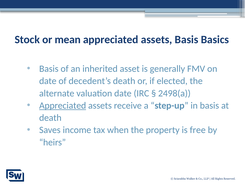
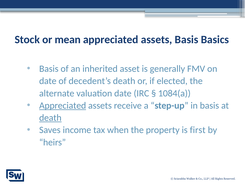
2498(a: 2498(a -> 1084(a
death at (50, 118) underline: none -> present
free: free -> first
